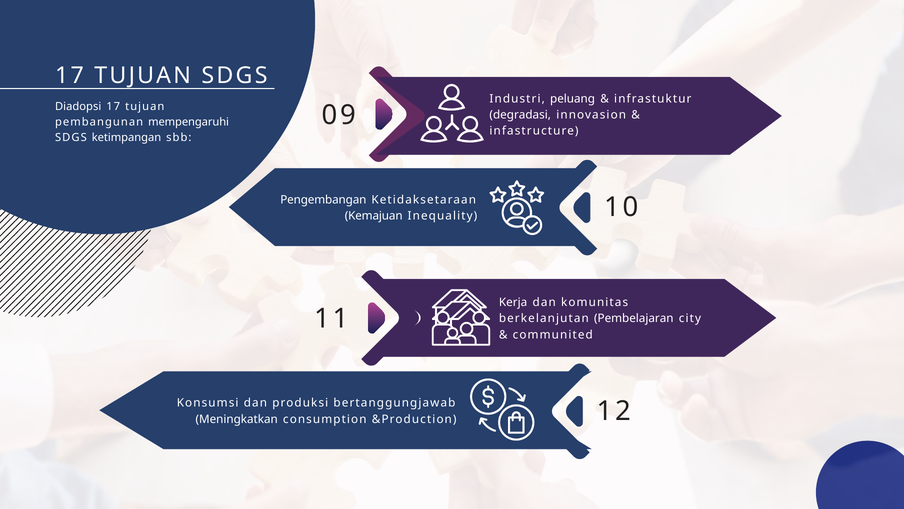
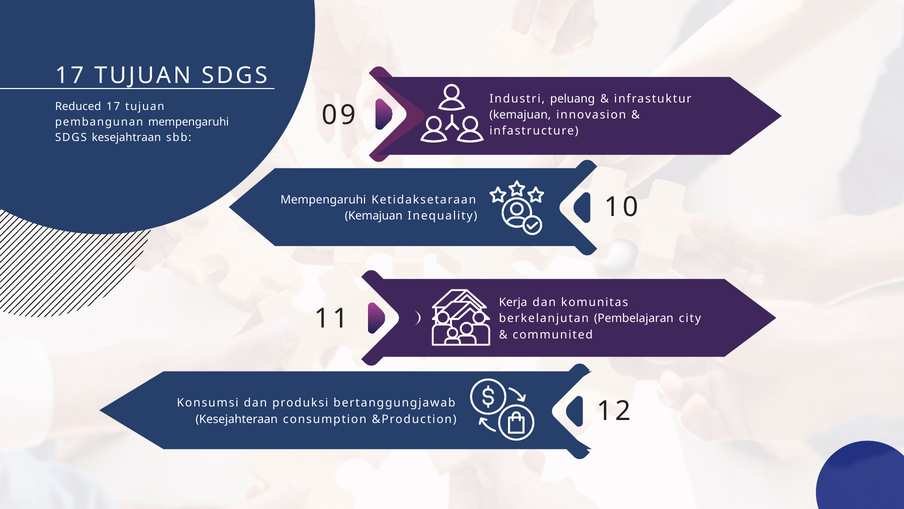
Diadopsi: Diadopsi -> Reduced
degradasi at (520, 115): degradasi -> kemajuan
ketimpangan: ketimpangan -> kesejahtraan
Pengembangan at (323, 199): Pengembangan -> Mempengaruhi
Meningkatkan: Meningkatkan -> Kesejahteraan
